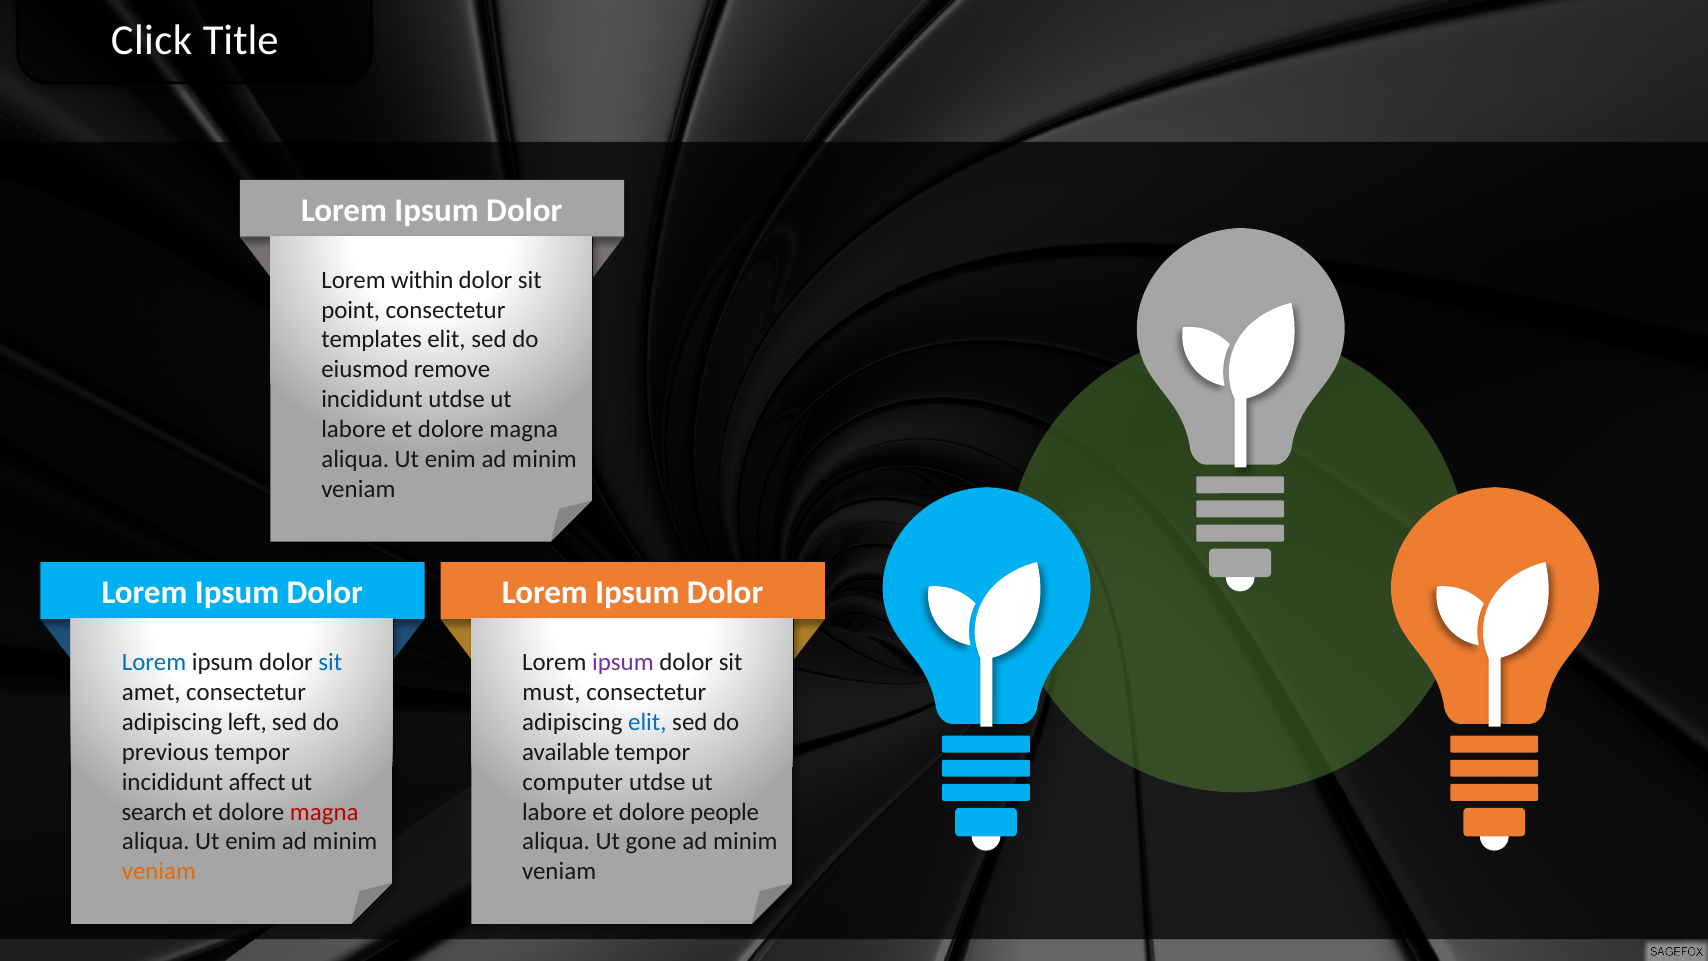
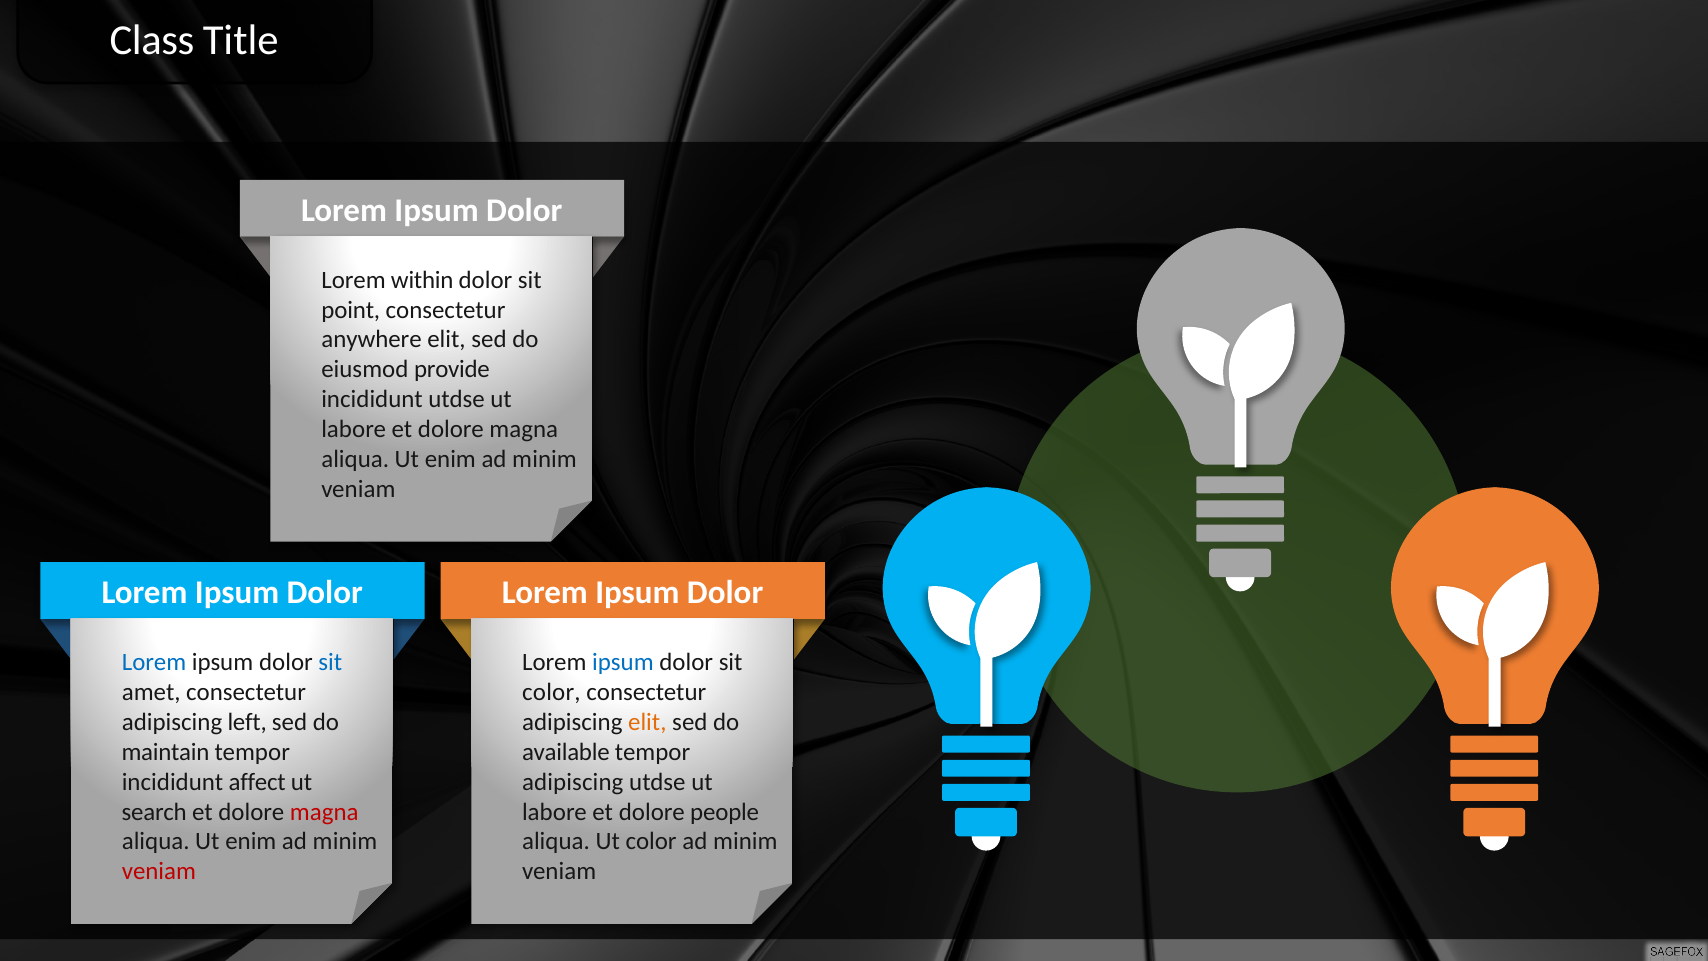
Click: Click -> Class
templates: templates -> anywhere
remove: remove -> provide
ipsum at (623, 662) colour: purple -> blue
must at (551, 692): must -> color
elit at (647, 722) colour: blue -> orange
previous: previous -> maintain
computer at (573, 782): computer -> adipiscing
Ut gone: gone -> color
veniam at (159, 871) colour: orange -> red
